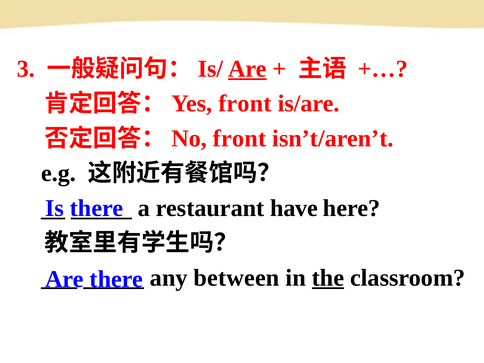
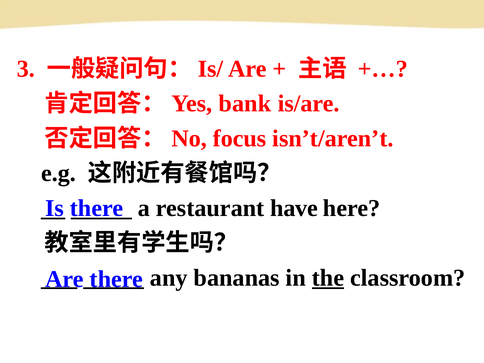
Are at (247, 69) underline: present -> none
front at (245, 104): front -> bank
front at (240, 138): front -> focus
between: between -> bananas
